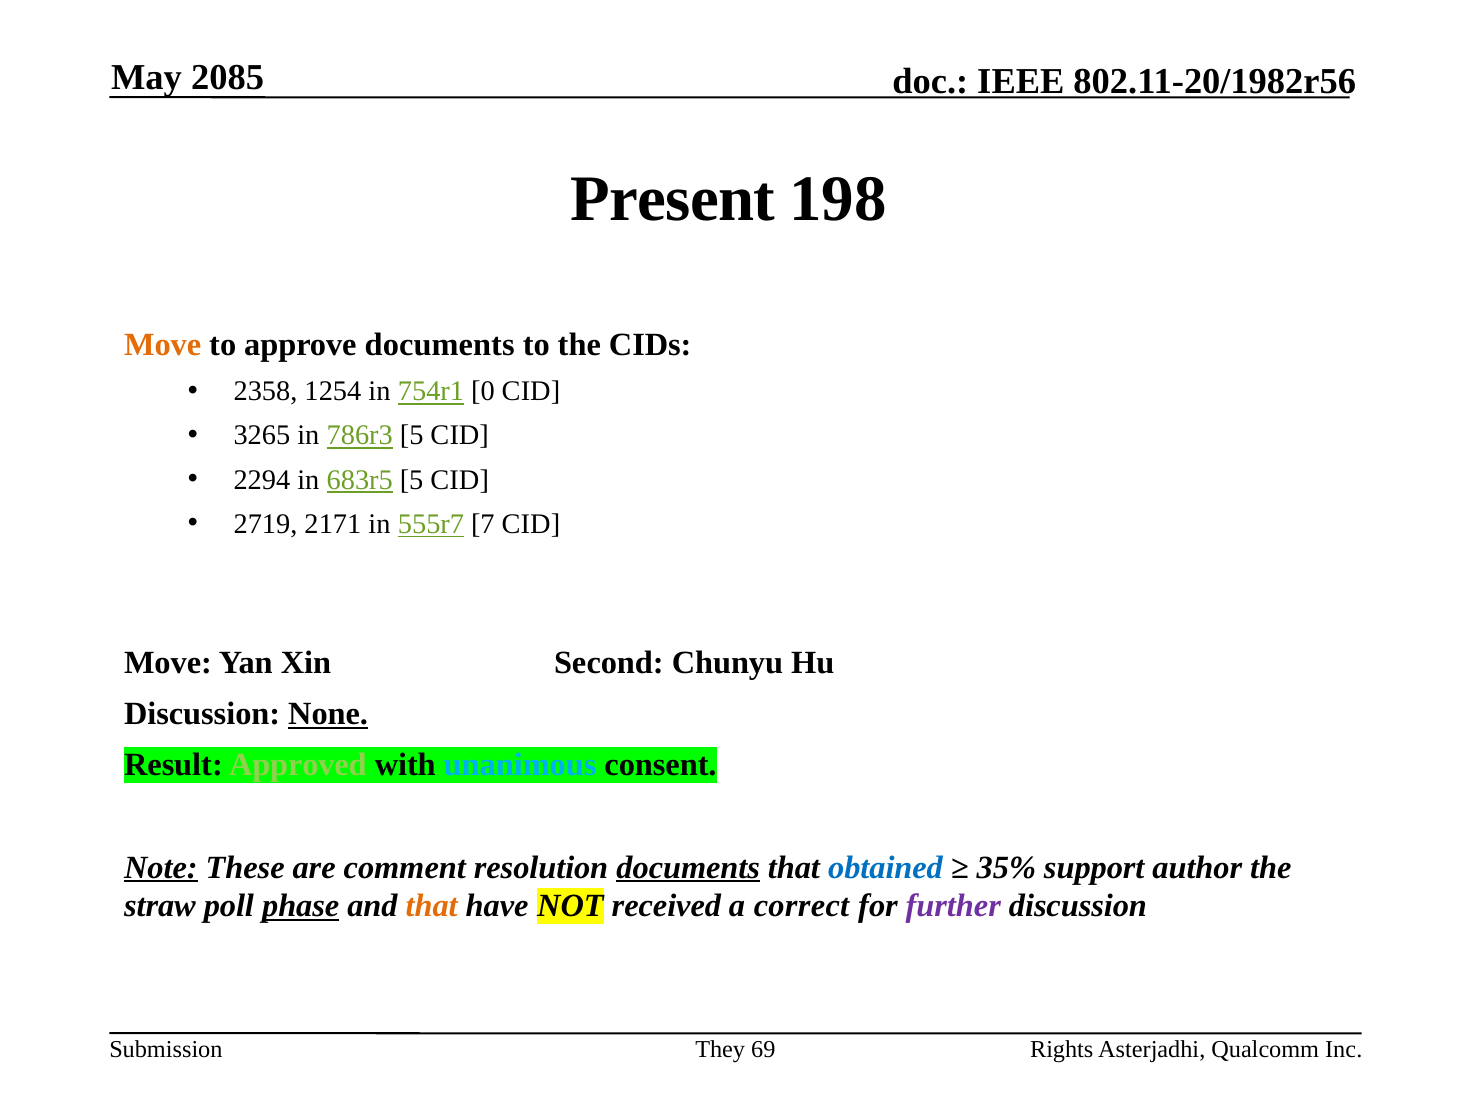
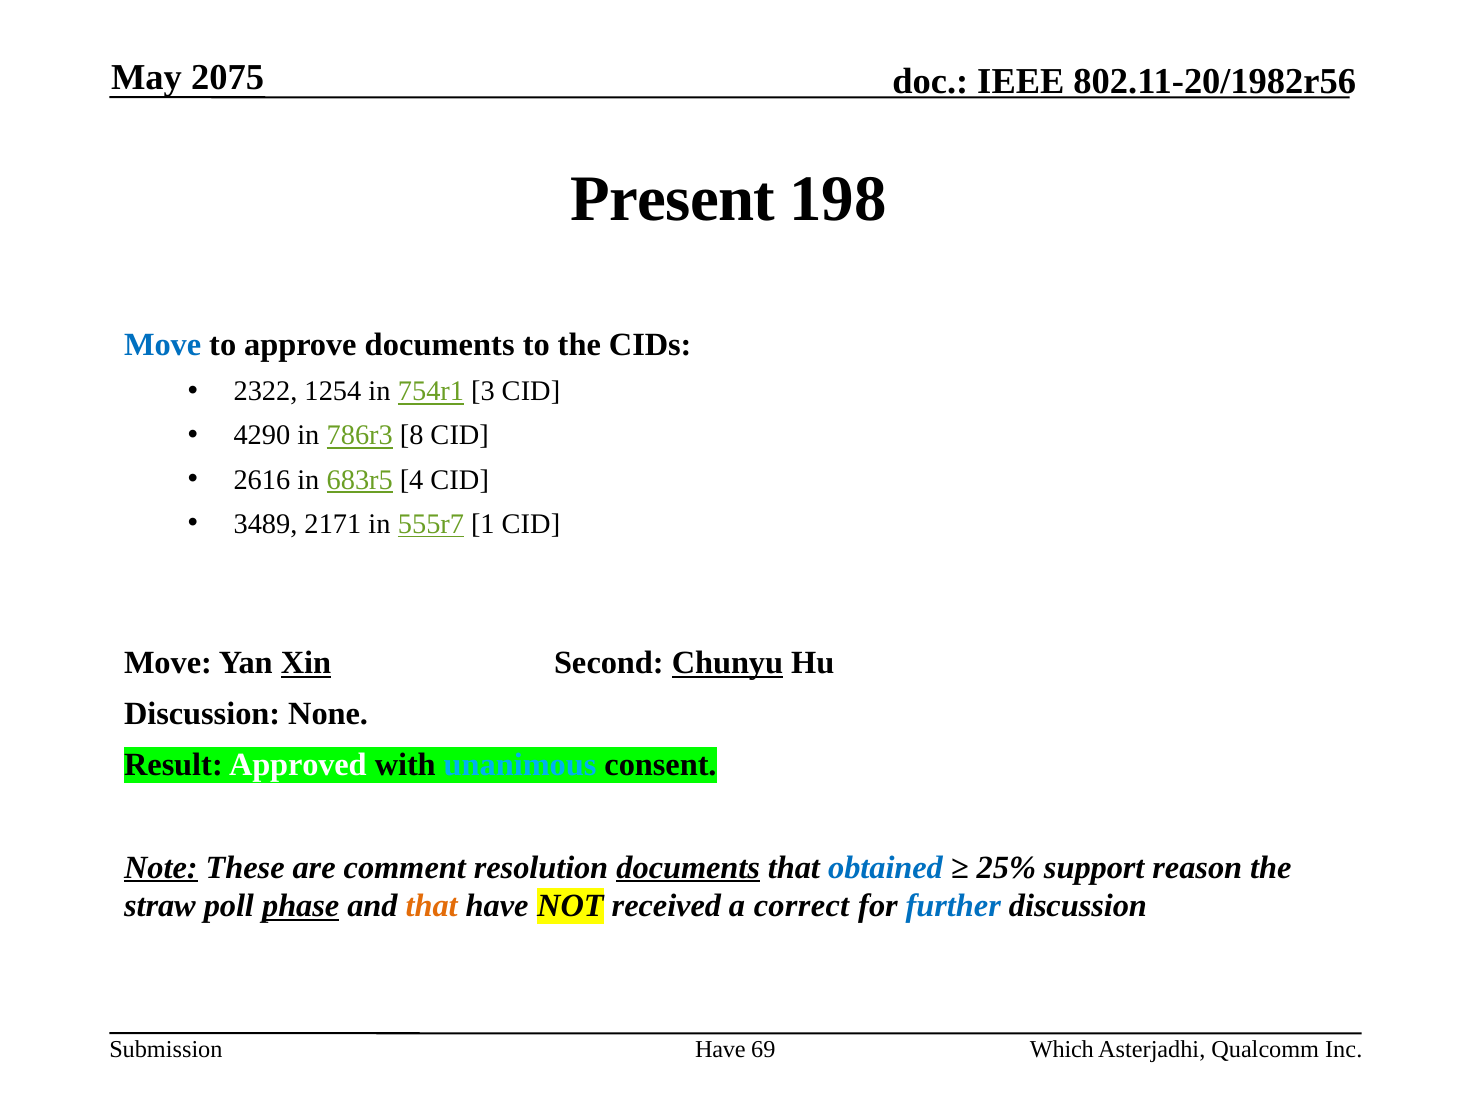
2085: 2085 -> 2075
Move at (163, 345) colour: orange -> blue
2358: 2358 -> 2322
0: 0 -> 3
3265: 3265 -> 4290
786r3 5: 5 -> 8
2294: 2294 -> 2616
683r5 5: 5 -> 4
2719: 2719 -> 3489
7: 7 -> 1
Xin underline: none -> present
Chunyu underline: none -> present
None underline: present -> none
Approved colour: light green -> white
35%: 35% -> 25%
author: author -> reason
further colour: purple -> blue
They at (720, 1049): They -> Have
Rights: Rights -> Which
